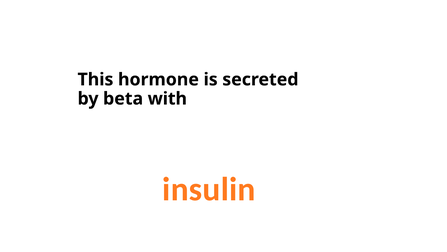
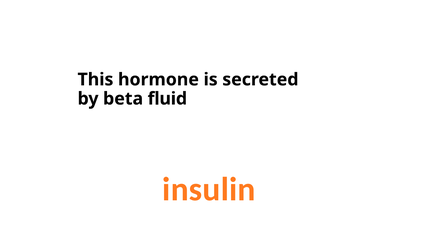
with: with -> fluid
